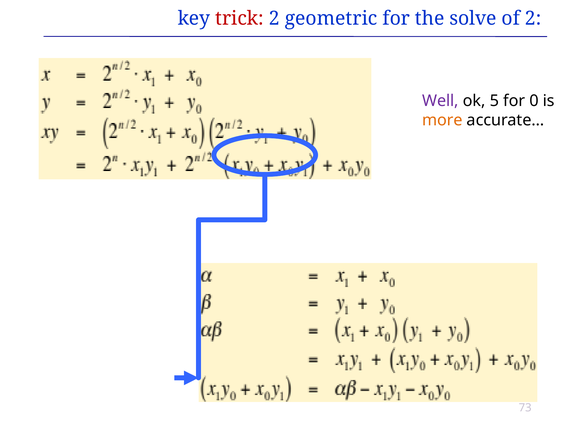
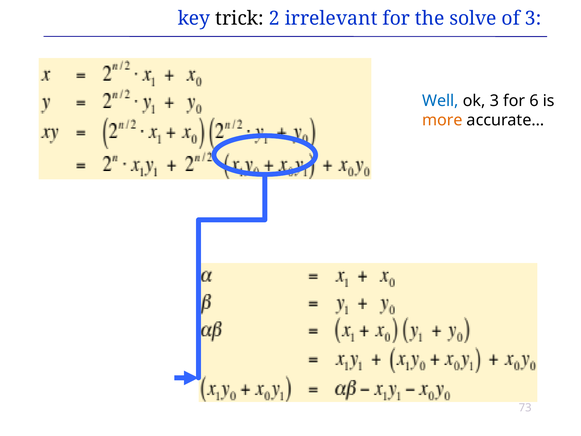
trick colour: red -> black
geometric: geometric -> irrelevant
of 2: 2 -> 3
Well colour: purple -> blue
ok 5: 5 -> 3
0: 0 -> 6
